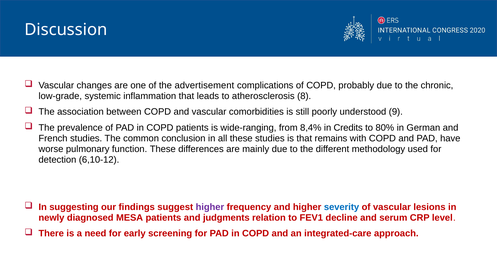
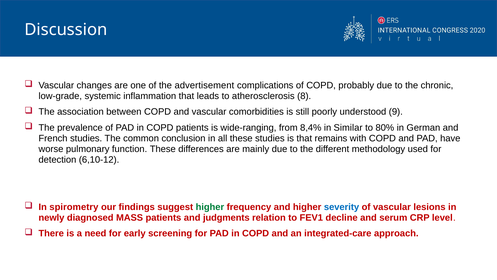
Credits: Credits -> Similar
suggesting: suggesting -> spirometry
higher at (210, 207) colour: purple -> green
MESA: MESA -> MASS
